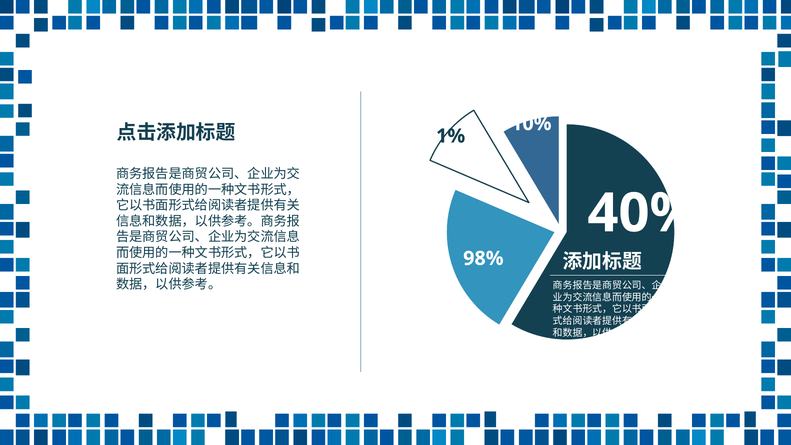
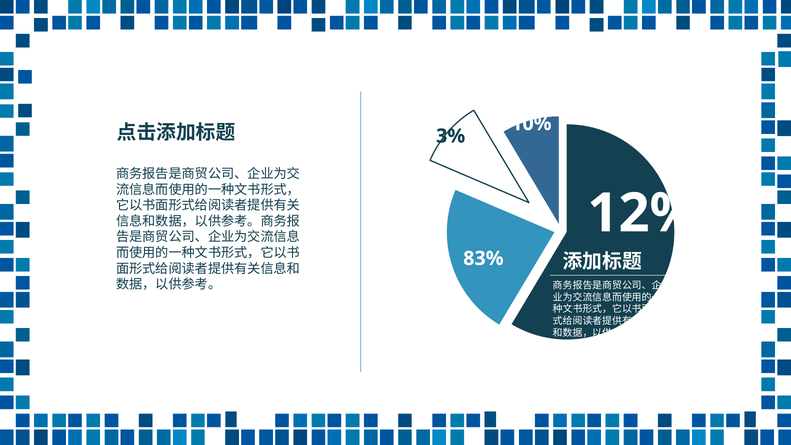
1%: 1% -> 3%
40%: 40% -> 12%
98%: 98% -> 83%
